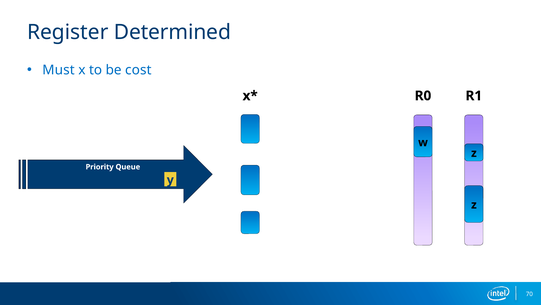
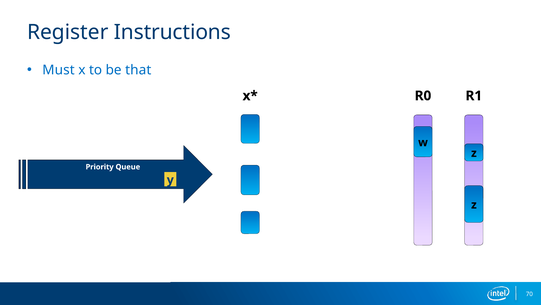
Determined: Determined -> Instructions
cost: cost -> that
